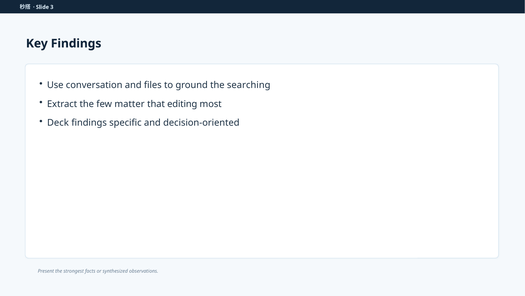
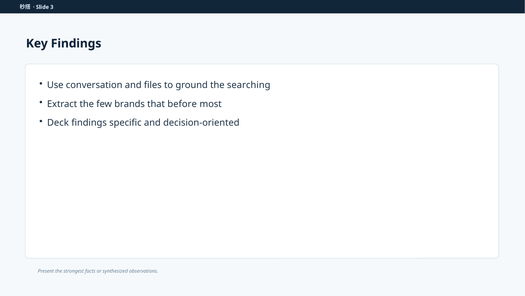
matter: matter -> brands
editing: editing -> before
